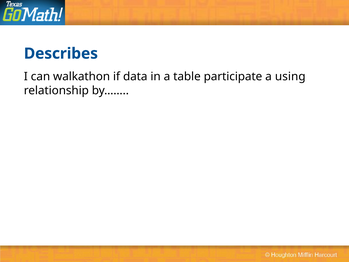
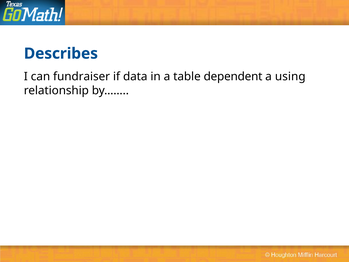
walkathon: walkathon -> fundraiser
participate: participate -> dependent
